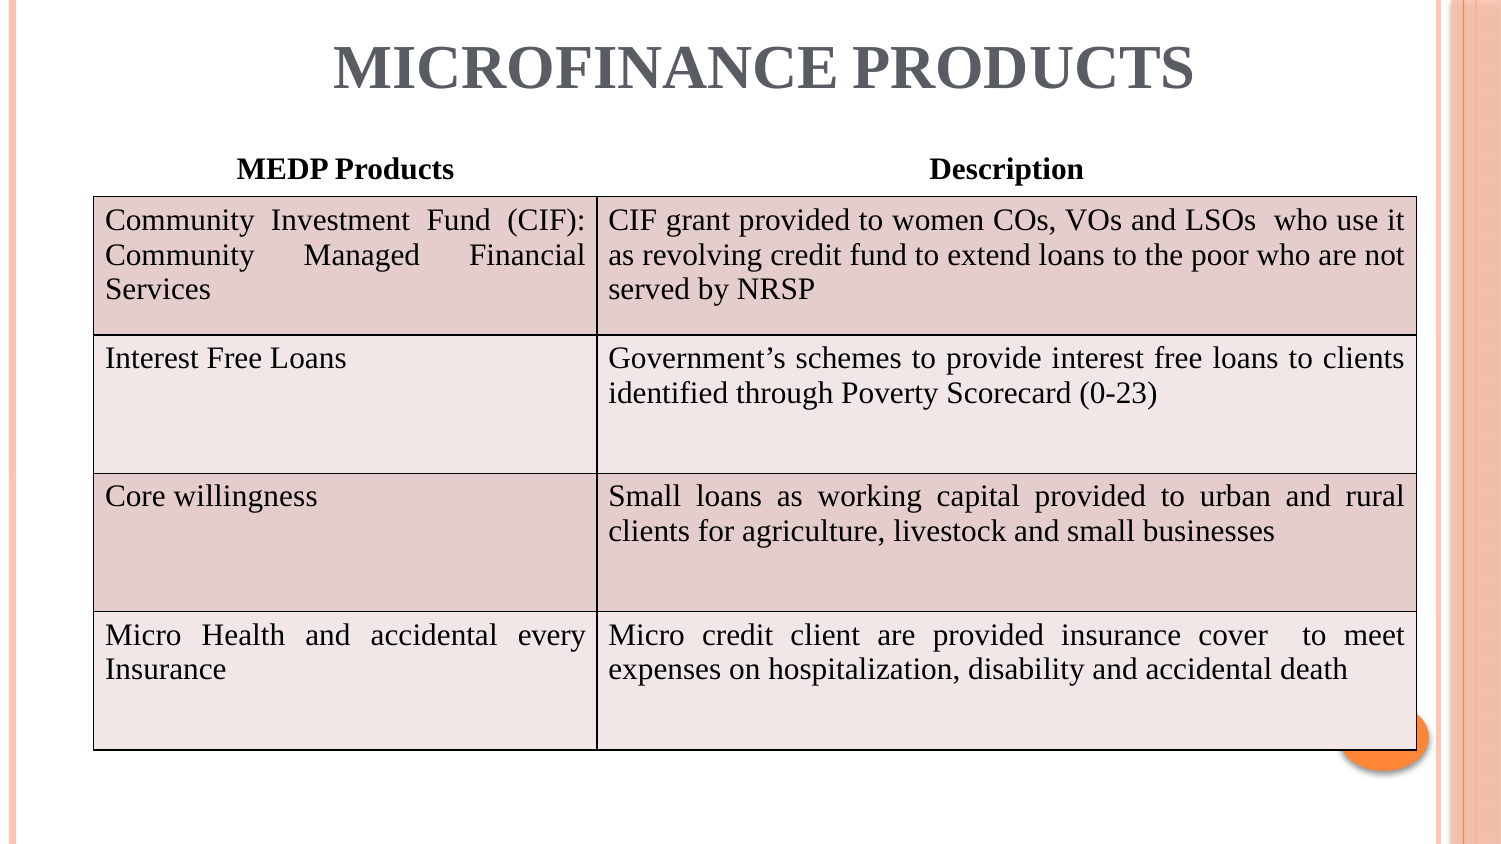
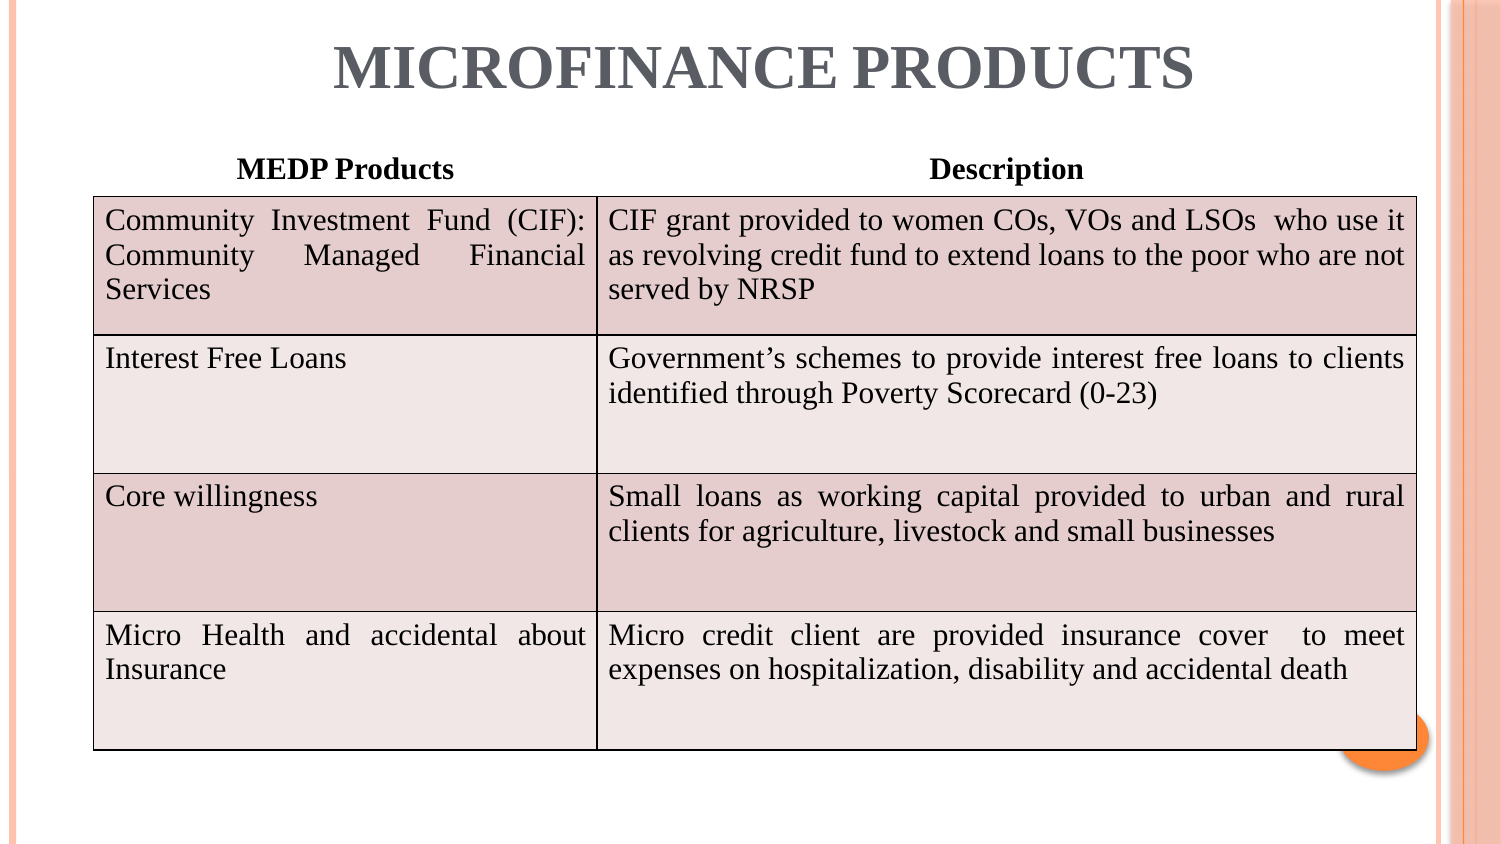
every: every -> about
